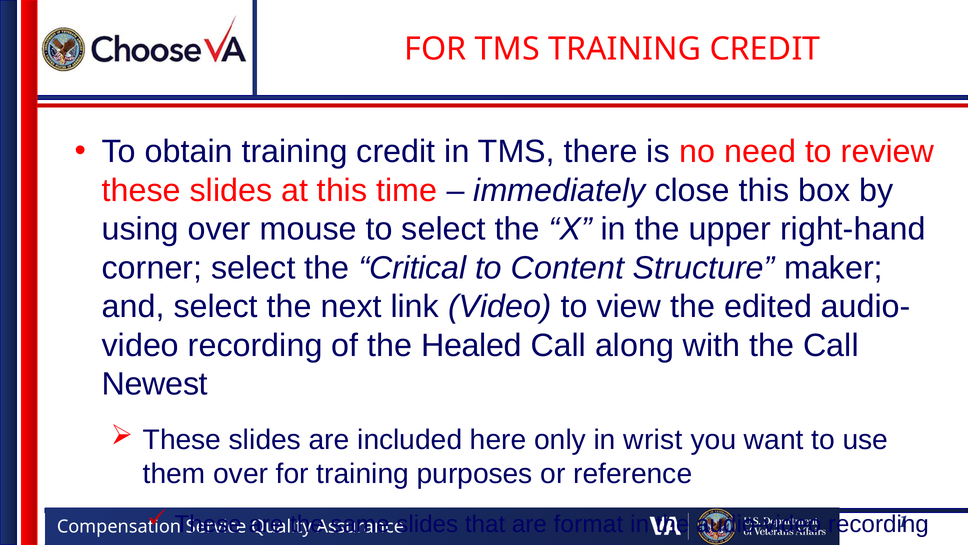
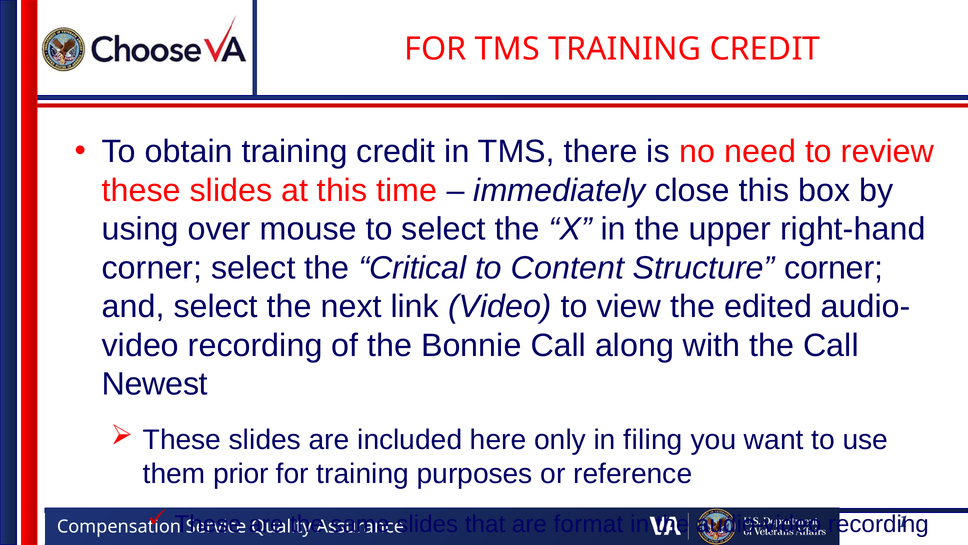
Structure maker: maker -> corner
Healed: Healed -> Bonnie
wrist: wrist -> filing
them over: over -> prior
